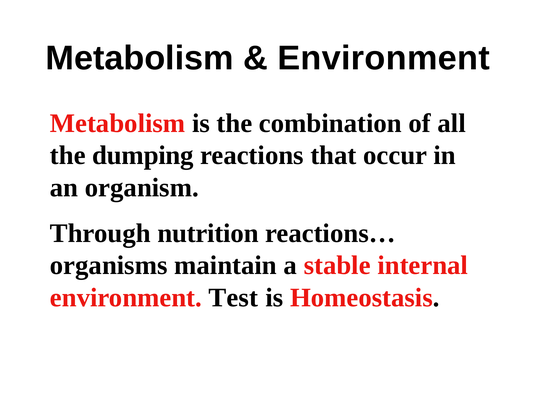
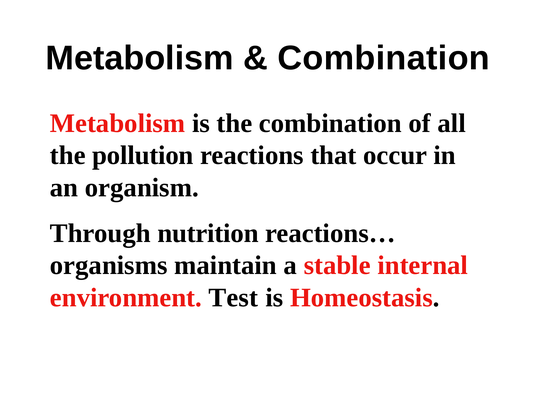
Environment at (384, 58): Environment -> Combination
dumping: dumping -> pollution
